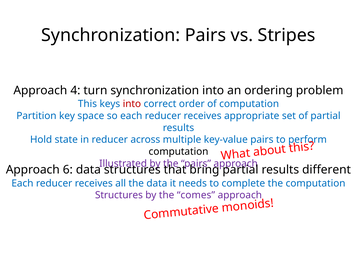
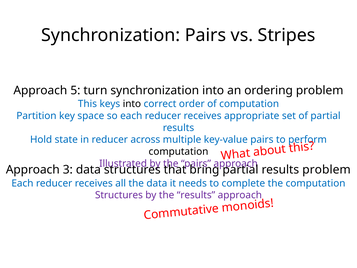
4: 4 -> 5
into at (132, 104) colour: red -> black
6: 6 -> 3
results different: different -> problem
the comes: comes -> results
